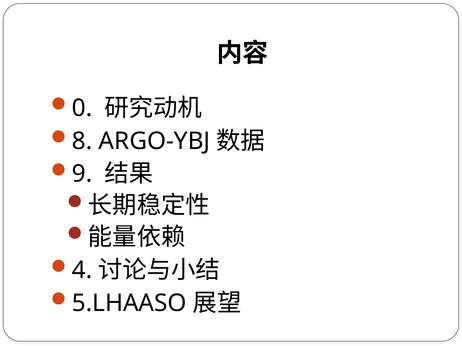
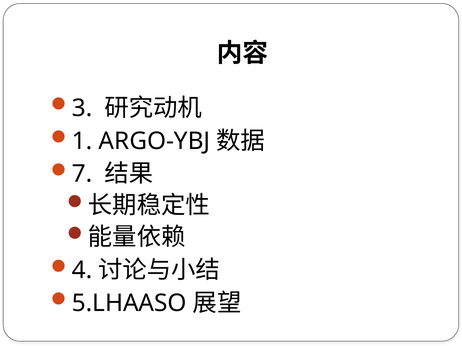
0: 0 -> 3
8: 8 -> 1
9: 9 -> 7
